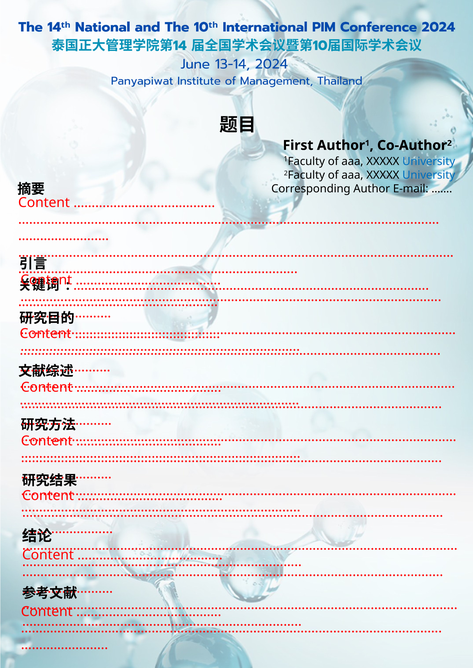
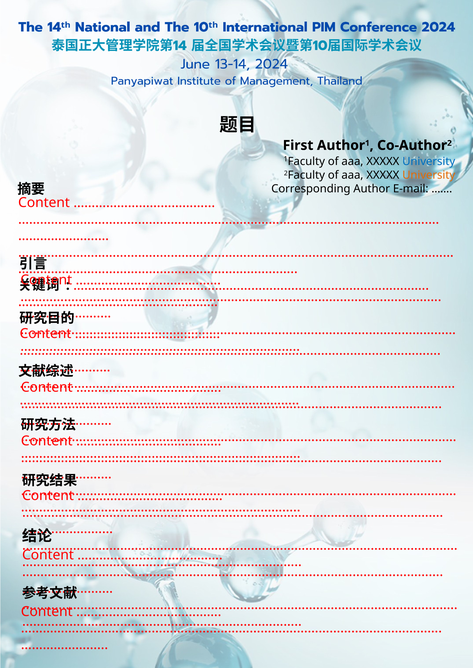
University at (429, 175) colour: blue -> orange
